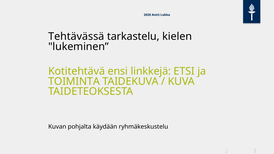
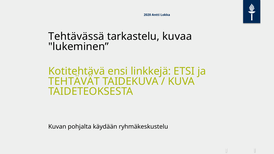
kielen: kielen -> kuvaa
TOIMINTA: TOIMINTA -> TEHTÄVÄT
